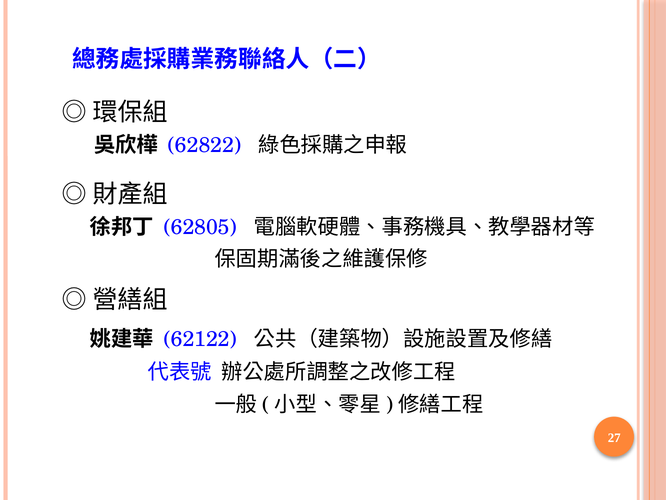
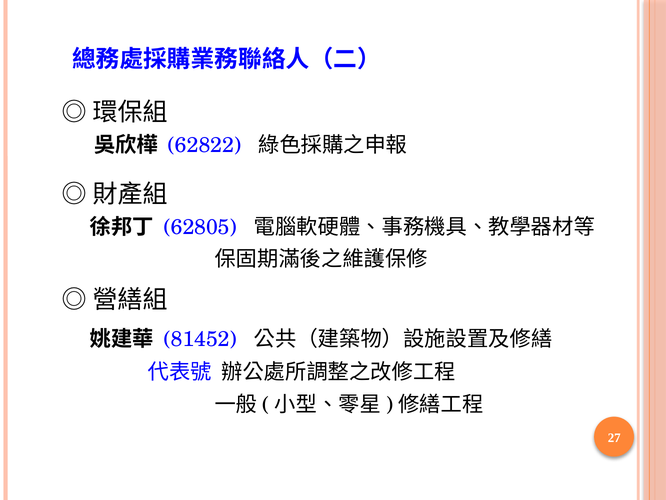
62122: 62122 -> 81452
